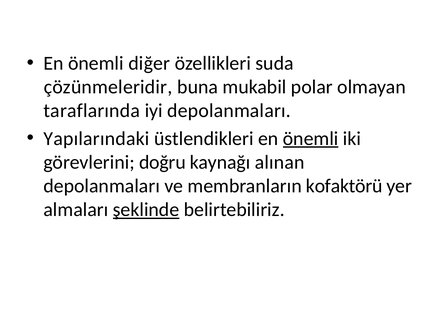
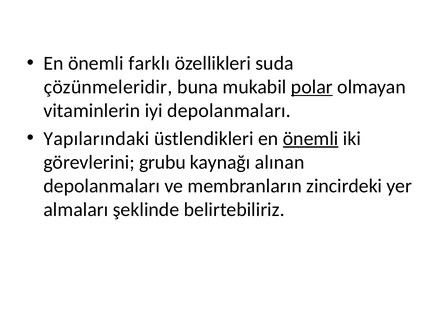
diğer: diğer -> farklı
polar underline: none -> present
taraflarında: taraflarında -> vitaminlerin
doğru: doğru -> grubu
kofaktörü: kofaktörü -> zincirdeki
şeklinde underline: present -> none
